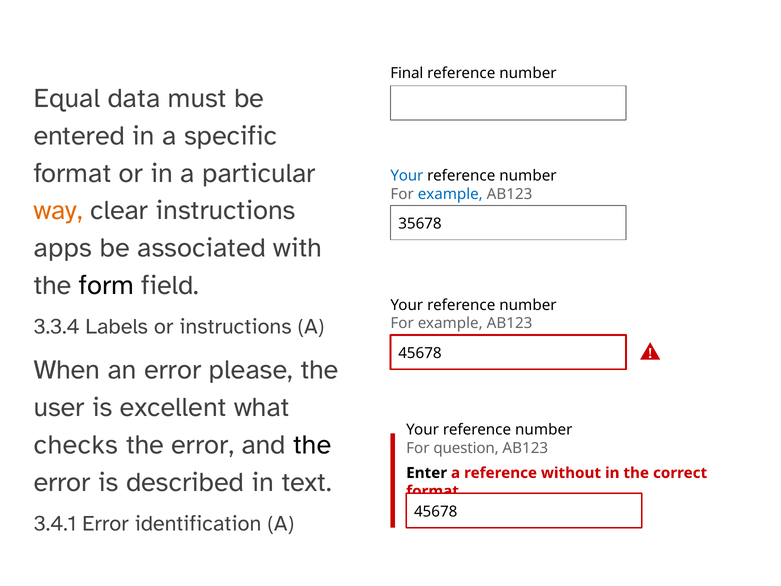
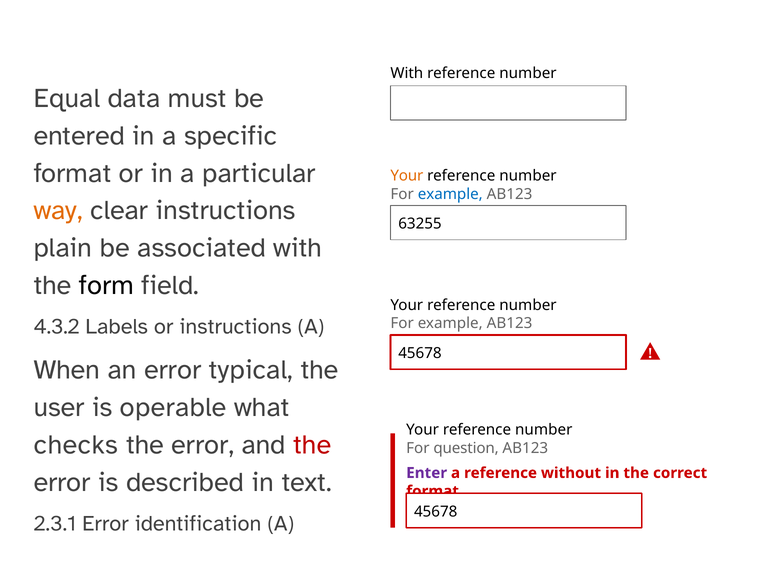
Final at (407, 73): Final -> With
Your at (407, 176) colour: blue -> orange
35678: 35678 -> 63255
apps: apps -> plain
3.3.4: 3.3.4 -> 4.3.2
please: please -> typical
excellent: excellent -> operable
the at (312, 445) colour: black -> red
Enter colour: black -> purple
3.4.1: 3.4.1 -> 2.3.1
